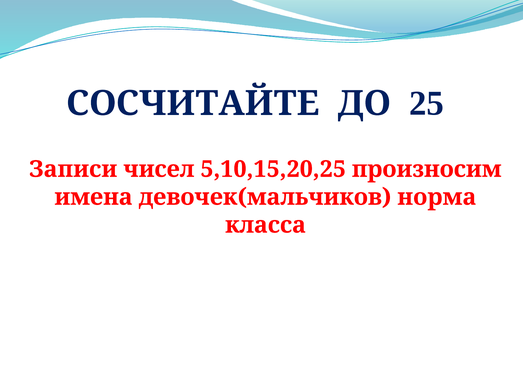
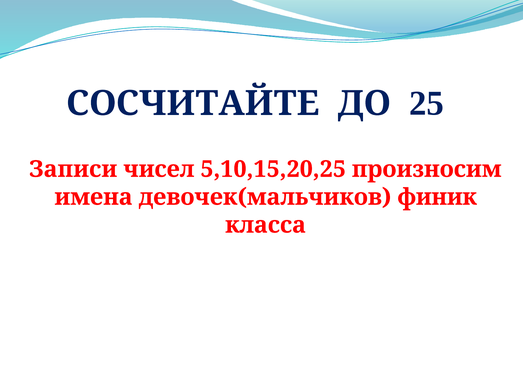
норма: норма -> финик
